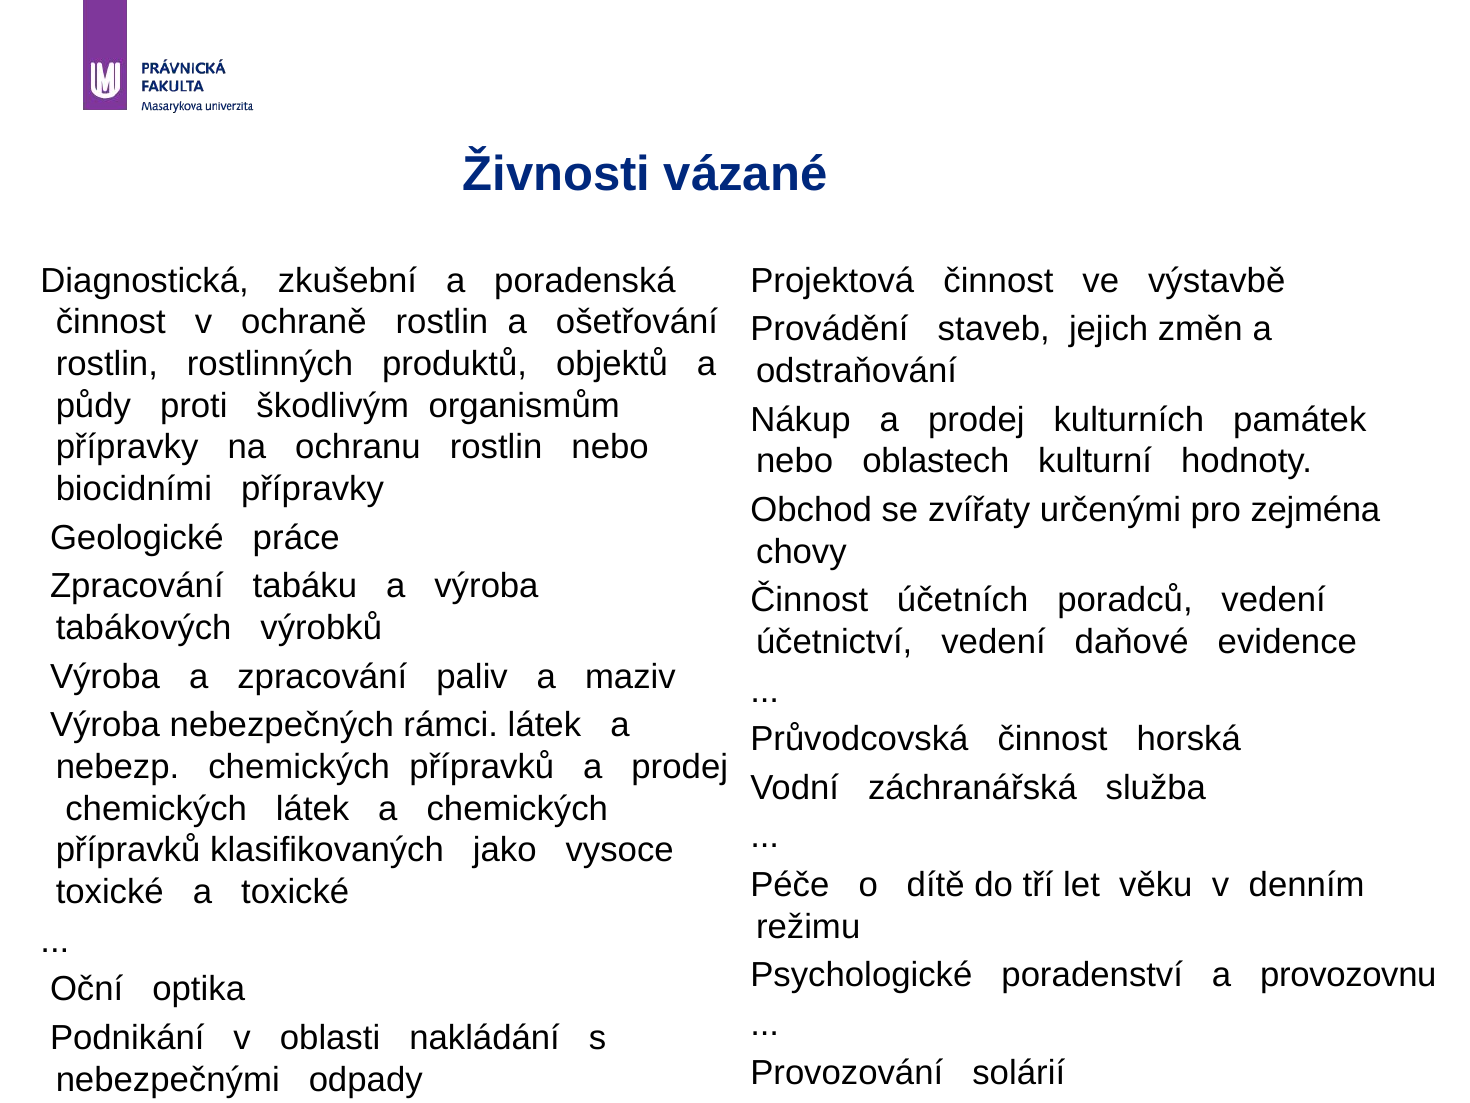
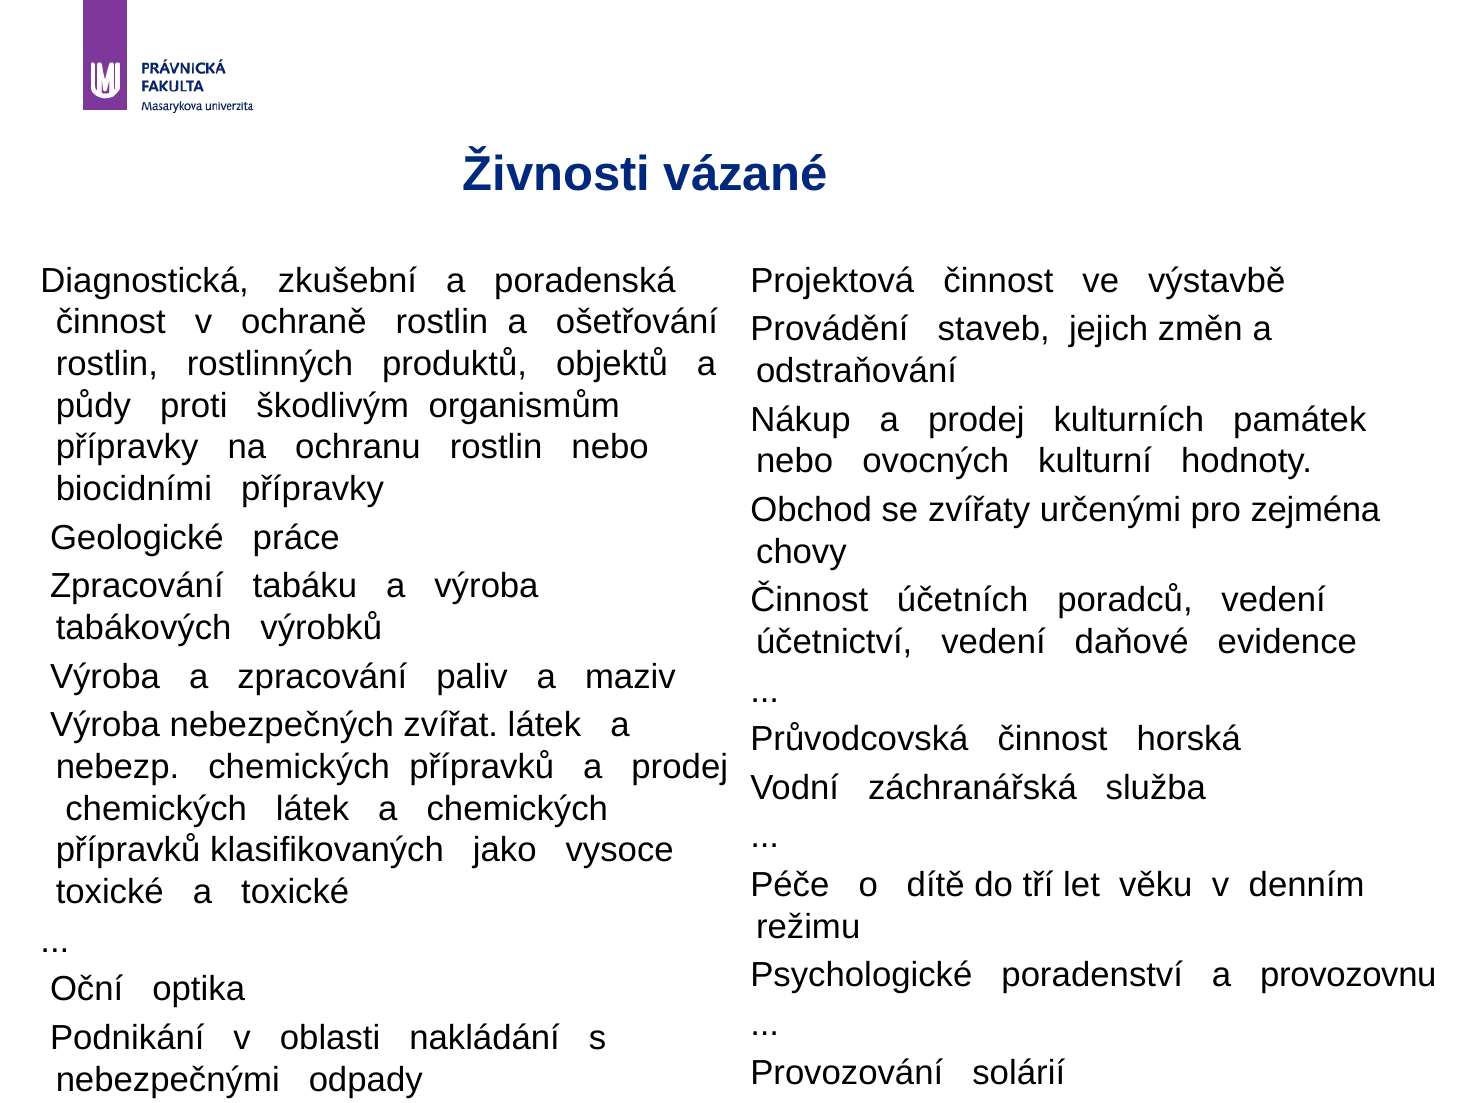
oblastech: oblastech -> ovocných
rámci: rámci -> zvířat
